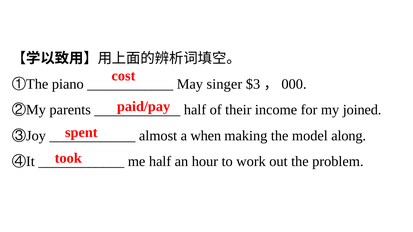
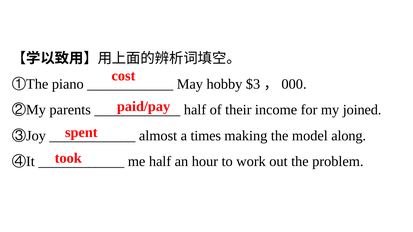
singer: singer -> hobby
when: when -> times
